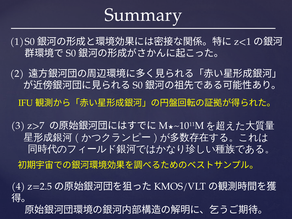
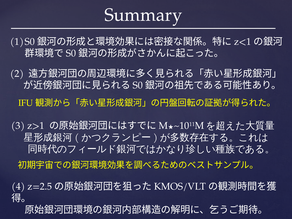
z>7: z>7 -> z>1
